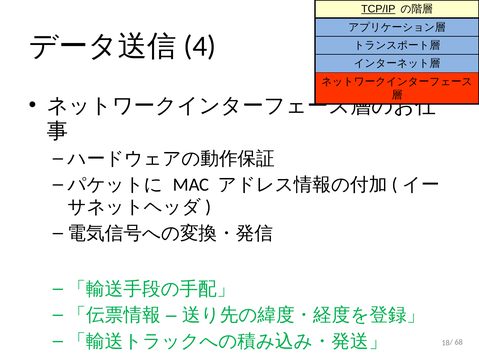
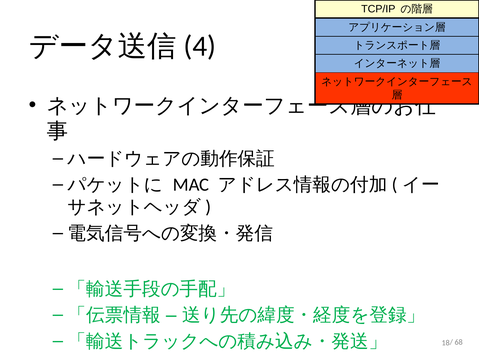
TCP/IP underline: present -> none
